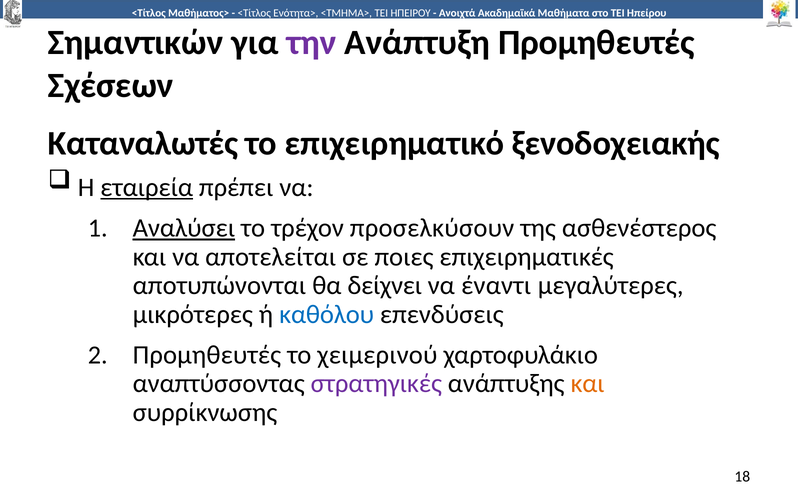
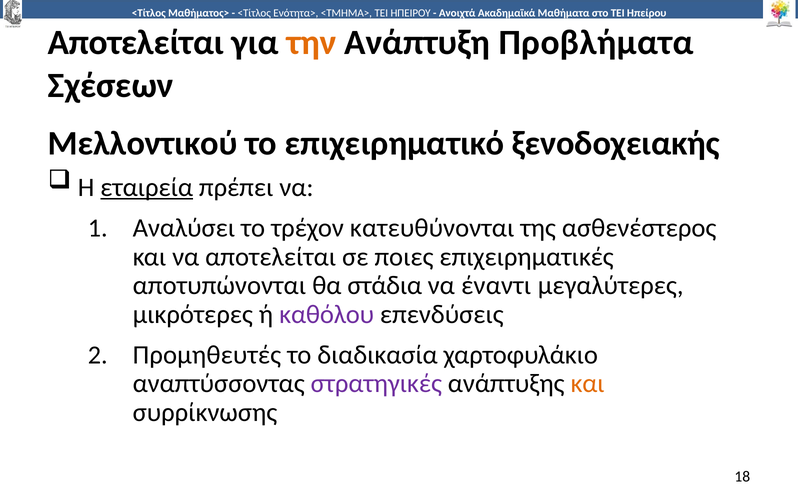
Σημαντικών at (136, 43): Σημαντικών -> Αποτελείται
την colour: purple -> orange
Ανάπτυξη Προμηθευτές: Προμηθευτές -> Προβλήματα
Καταναλωτές: Καταναλωτές -> Μελλοντικού
Αναλύσει underline: present -> none
προσελκύσουν: προσελκύσουν -> κατευθύνονται
δείχνει: δείχνει -> στάδια
καθόλου colour: blue -> purple
χειμερινού: χειμερινού -> διαδικασία
